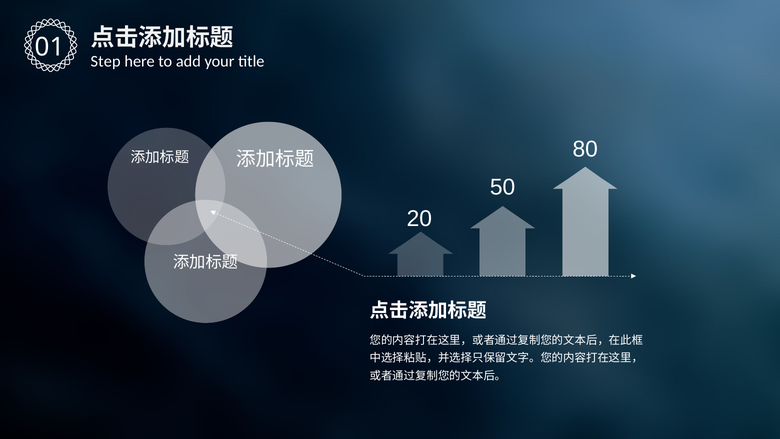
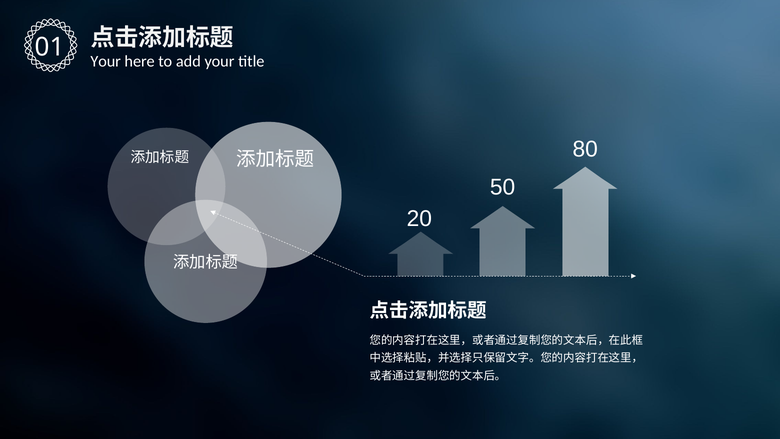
Step at (106, 61): Step -> Your
